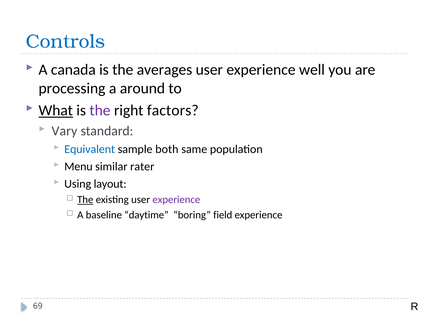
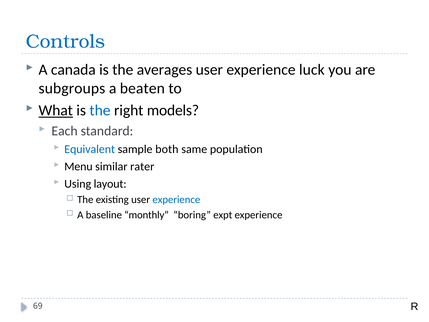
well: well -> luck
processing: processing -> subgroups
around: around -> beaten
the at (100, 110) colour: purple -> blue
factors: factors -> models
Vary: Vary -> Each
The at (85, 199) underline: present -> none
experience at (176, 199) colour: purple -> blue
daytime: daytime -> monthly
field: field -> expt
